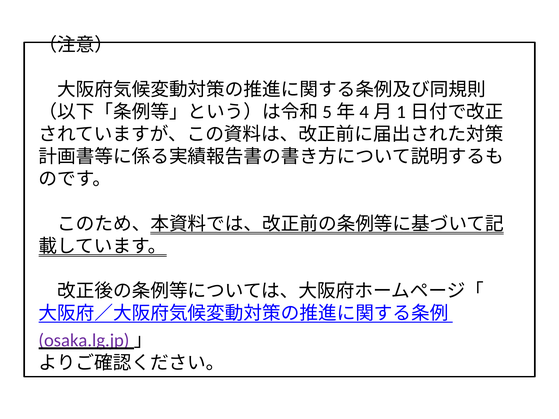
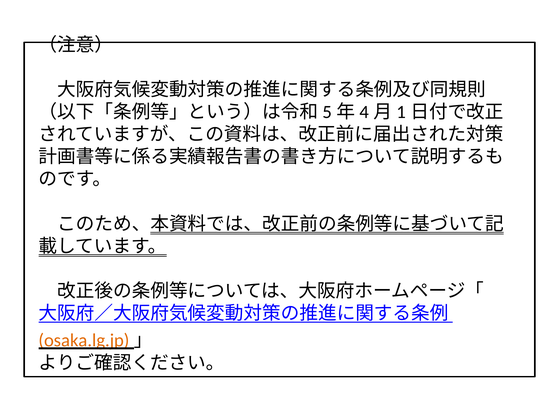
osaka.lg.jp colour: purple -> orange
